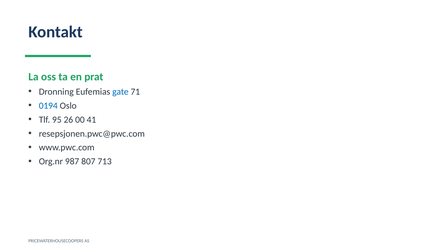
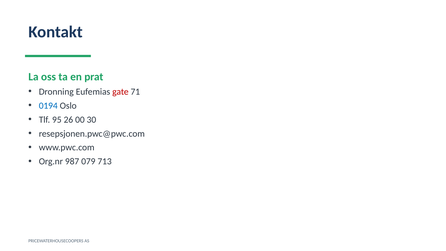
gate colour: blue -> red
41: 41 -> 30
807: 807 -> 079
